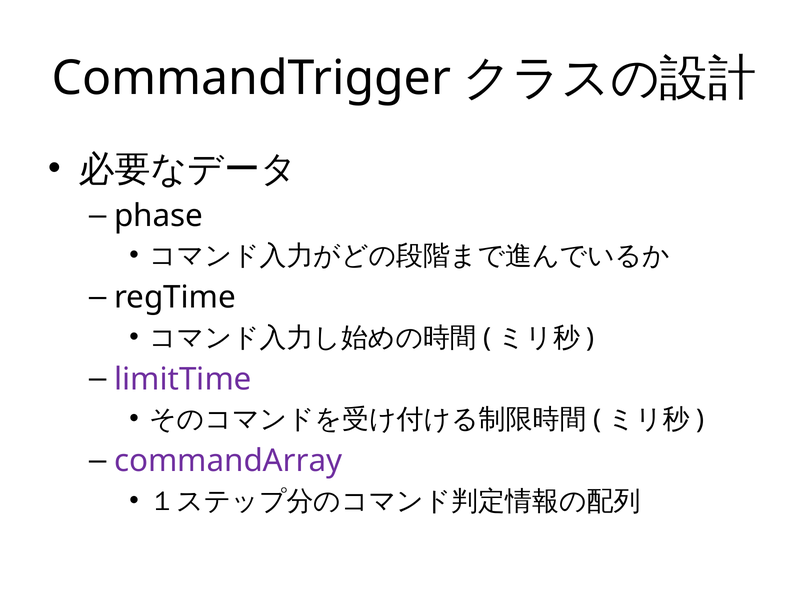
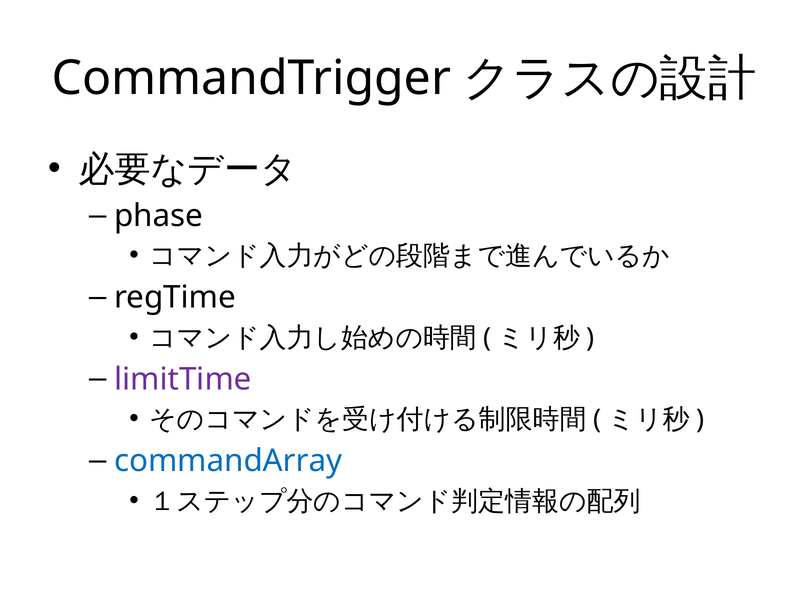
commandArray colour: purple -> blue
